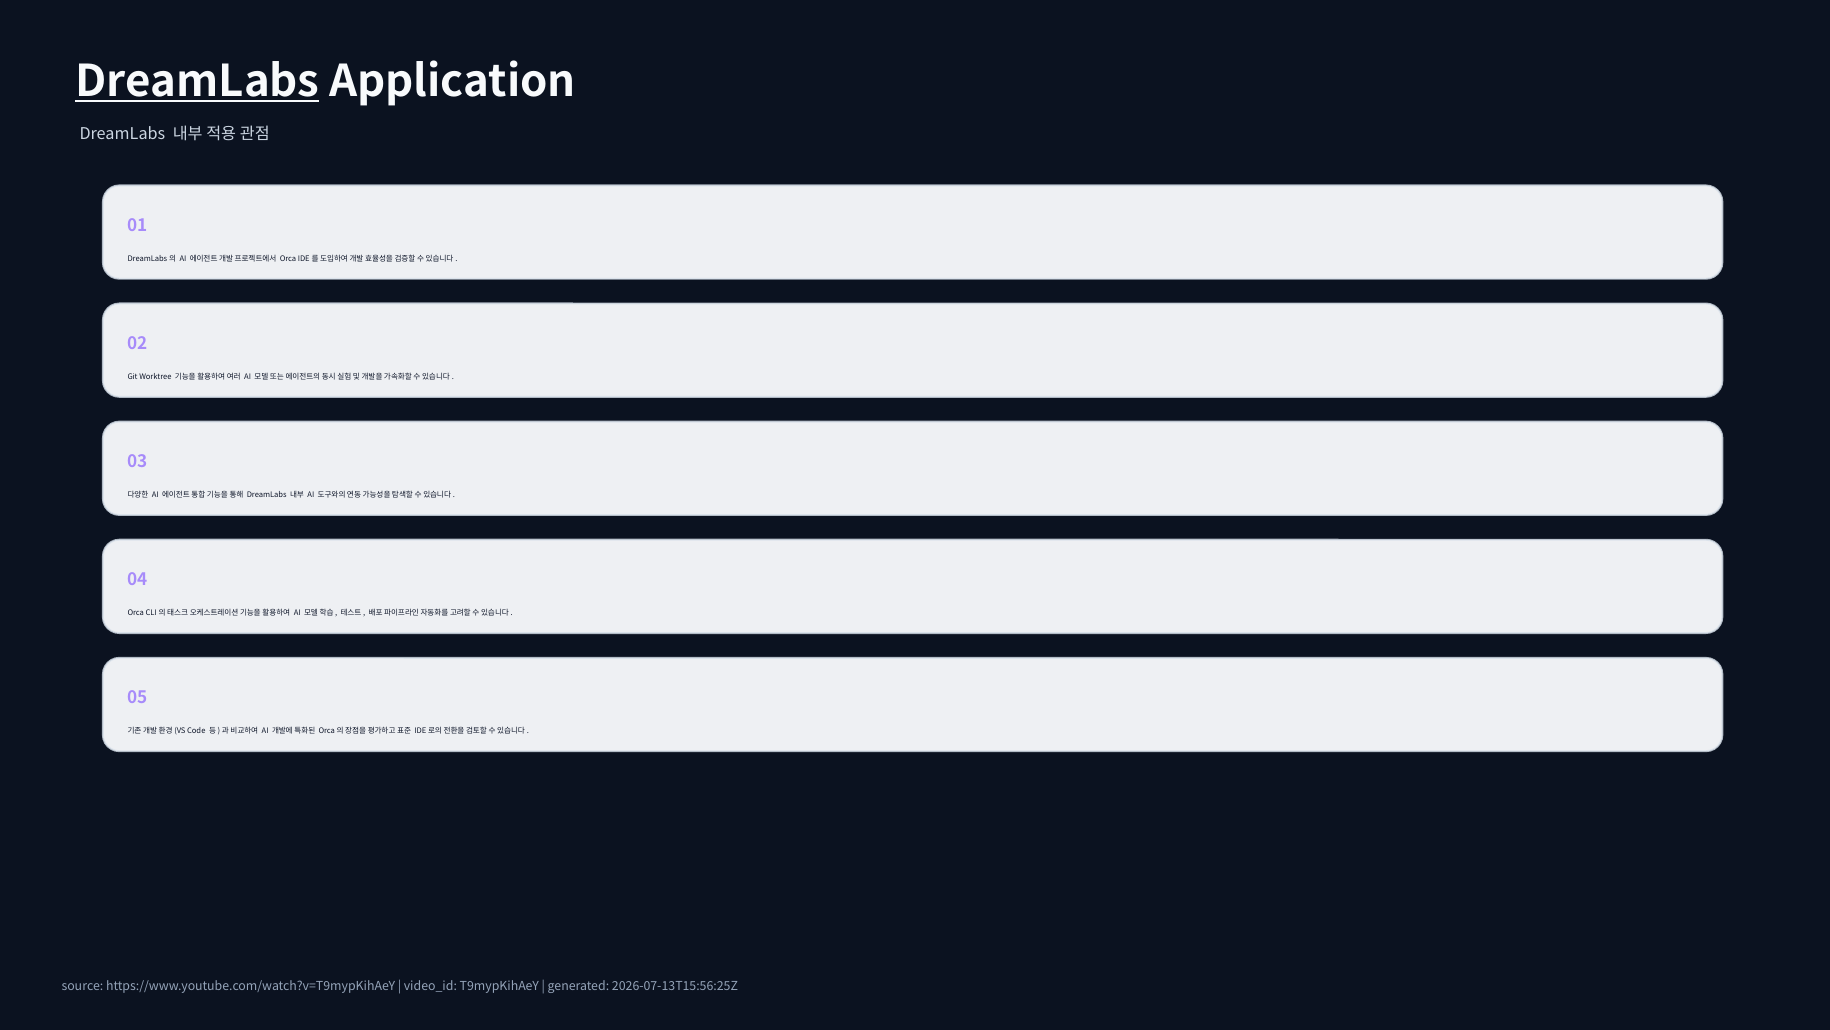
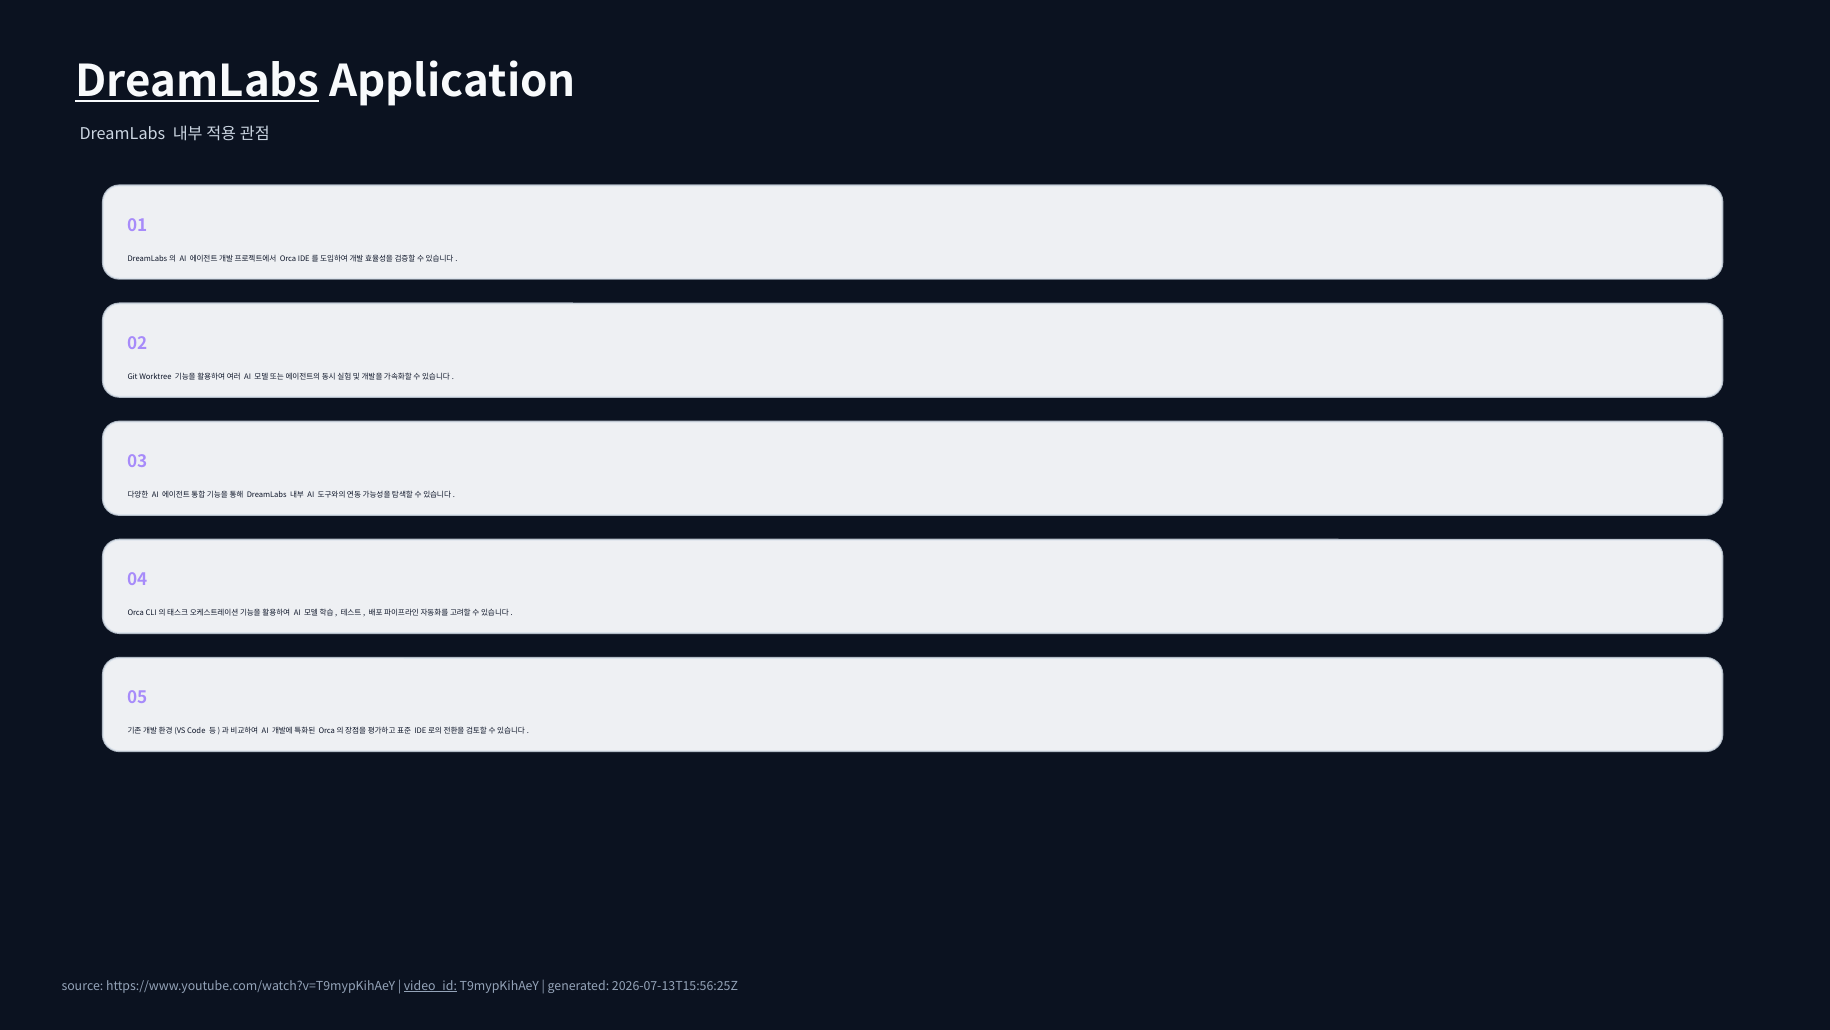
video_id underline: none -> present
